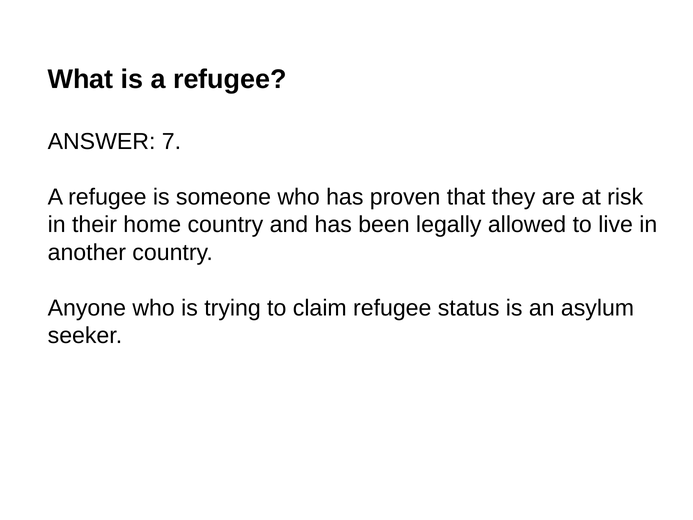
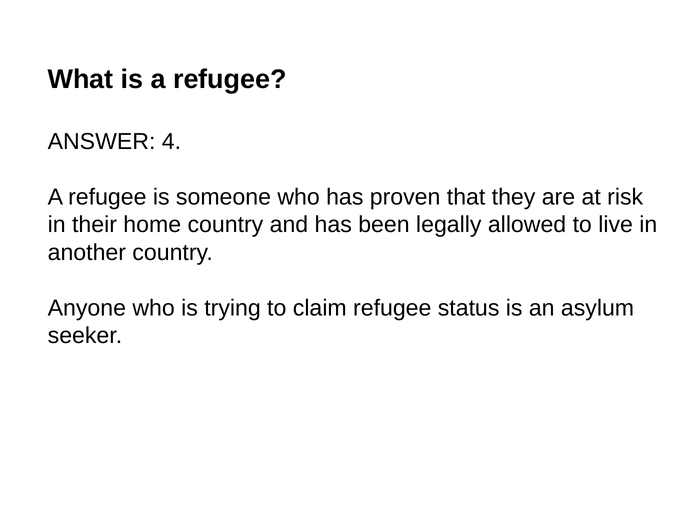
7: 7 -> 4
